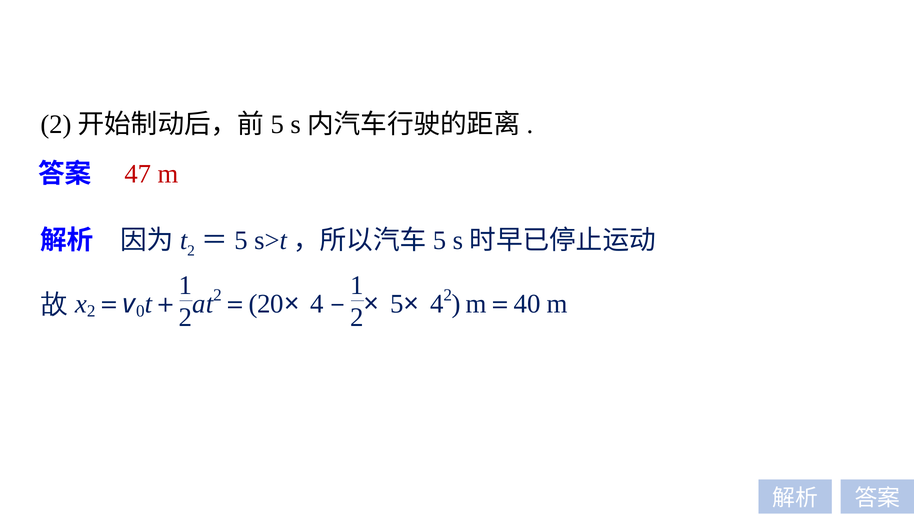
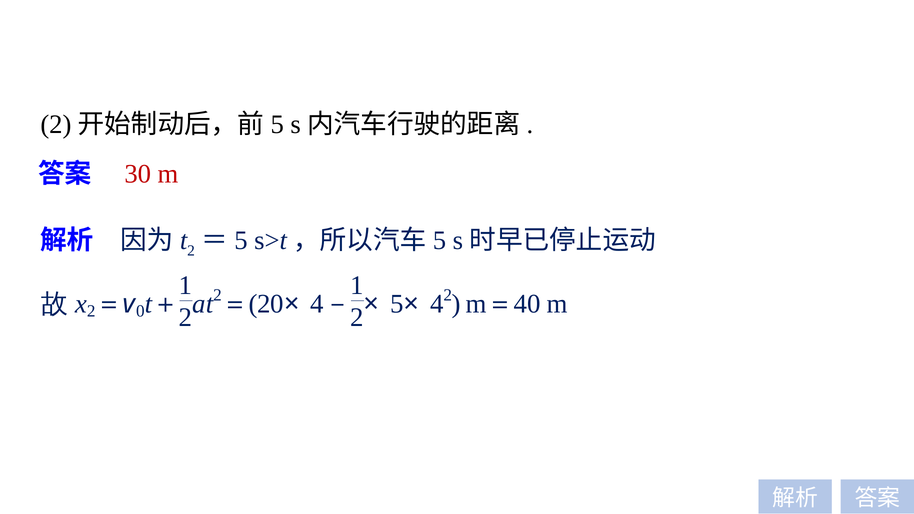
47: 47 -> 30
